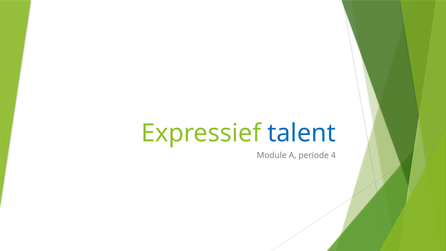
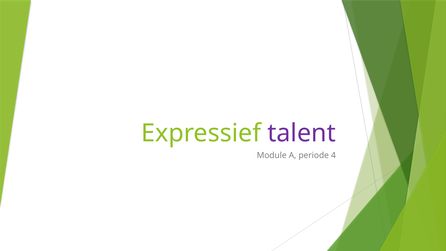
talent colour: blue -> purple
